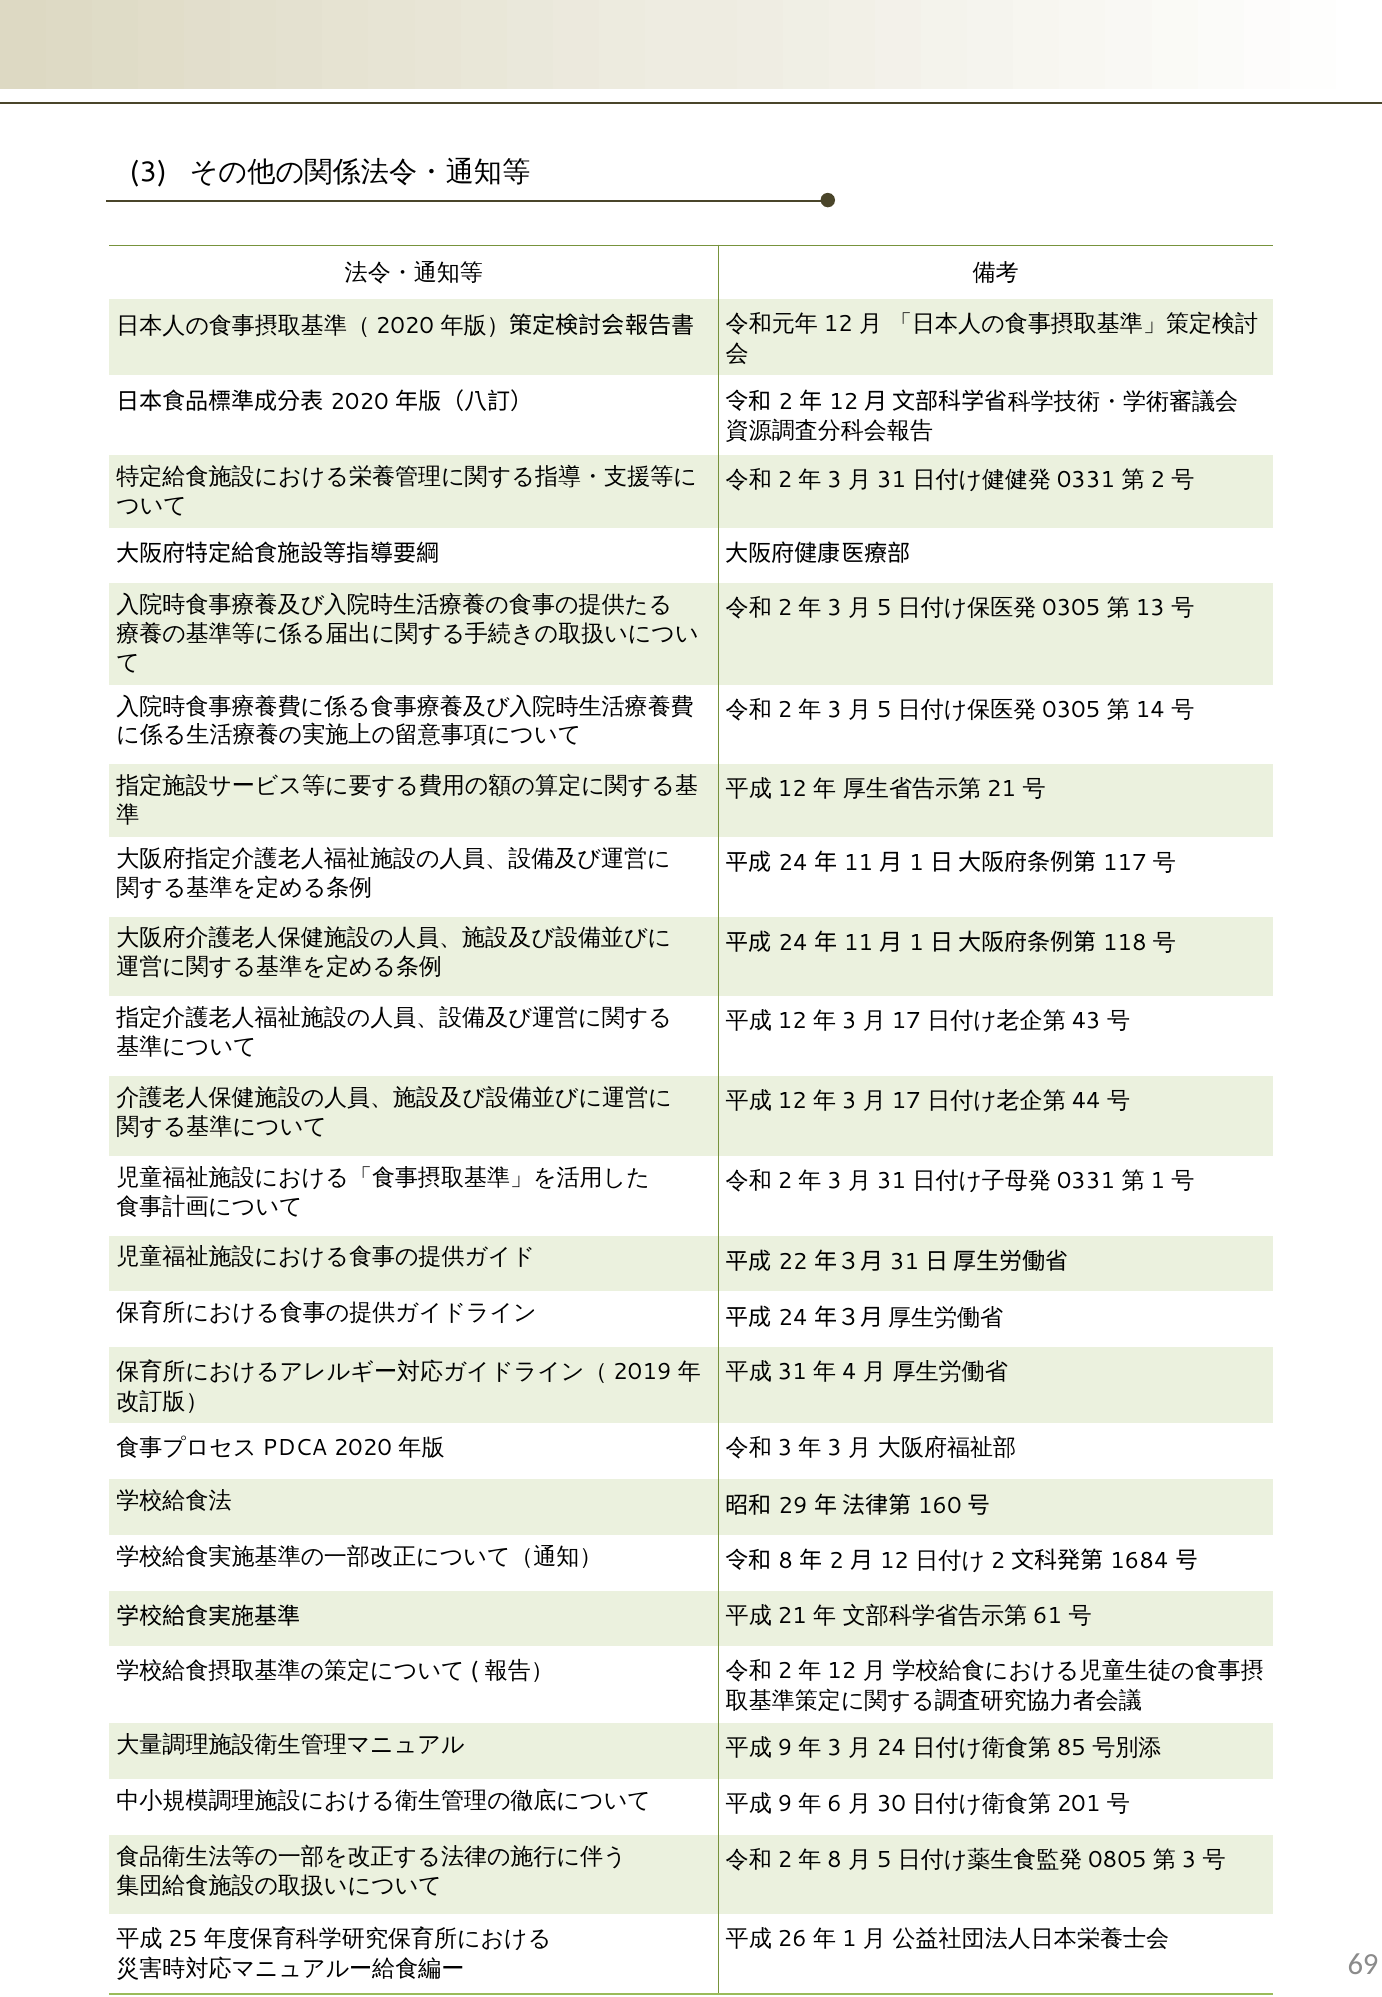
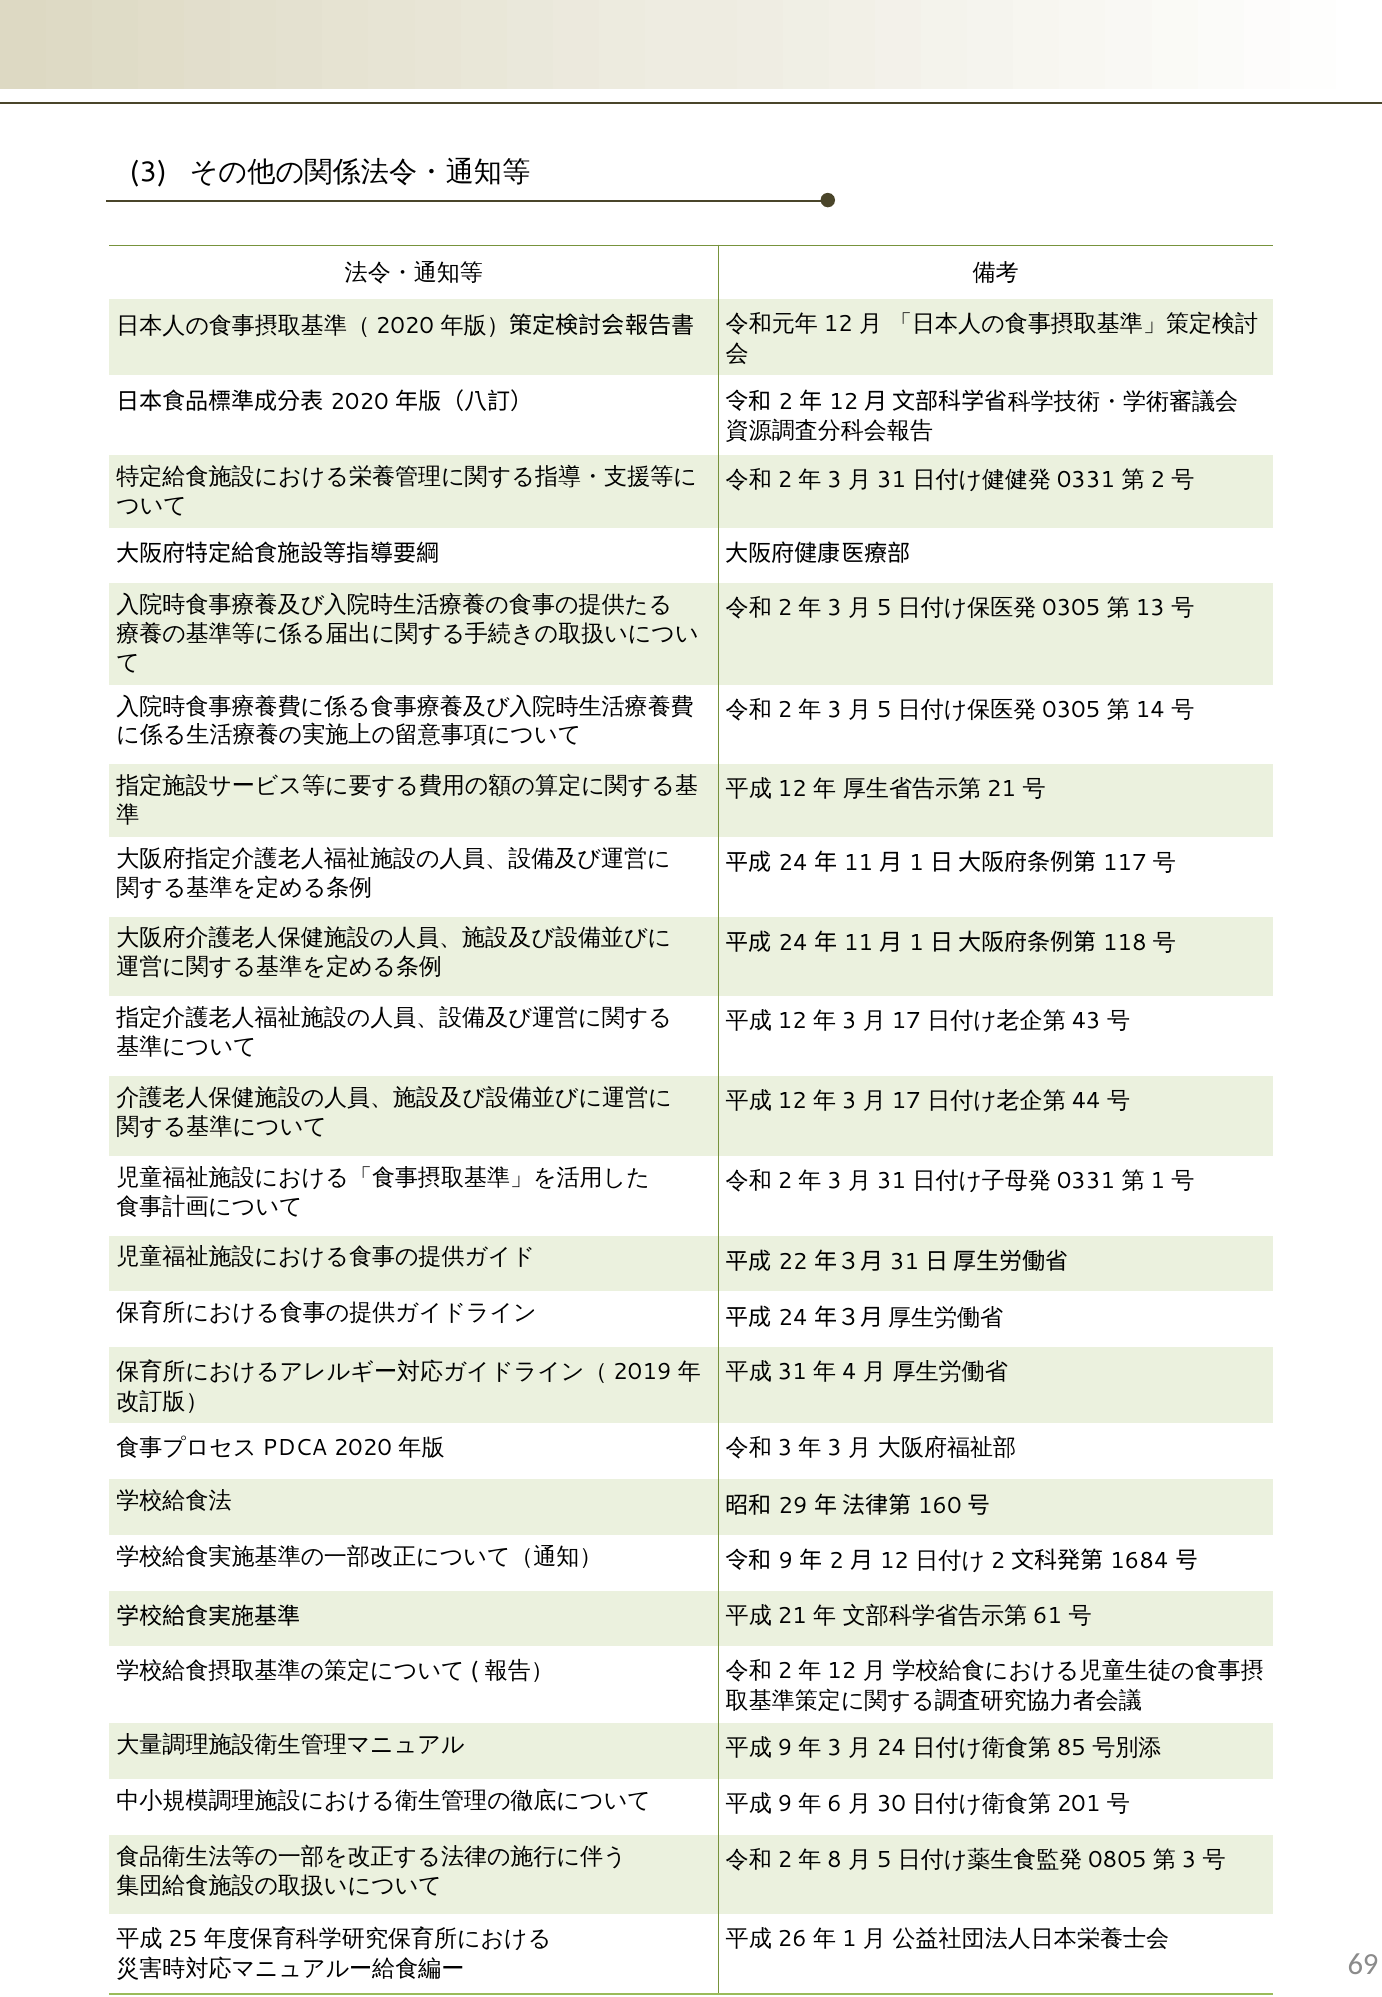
8: 8 -> 9
